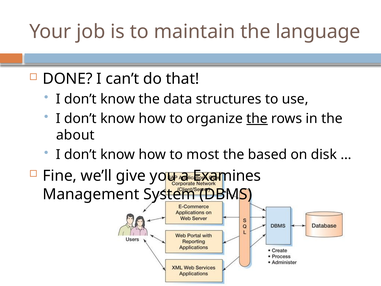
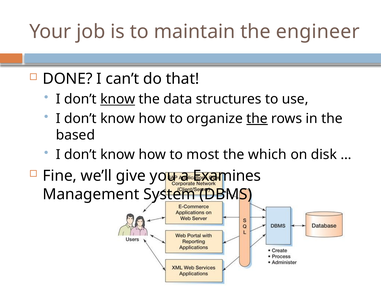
language: language -> engineer
know at (118, 99) underline: none -> present
about: about -> based
based: based -> which
